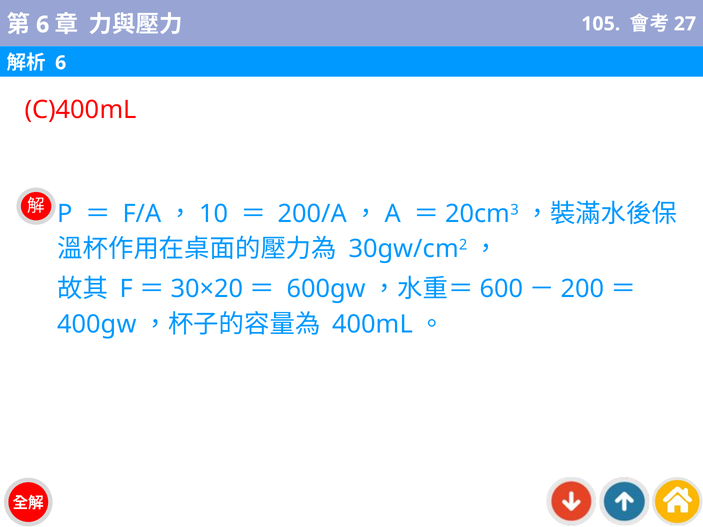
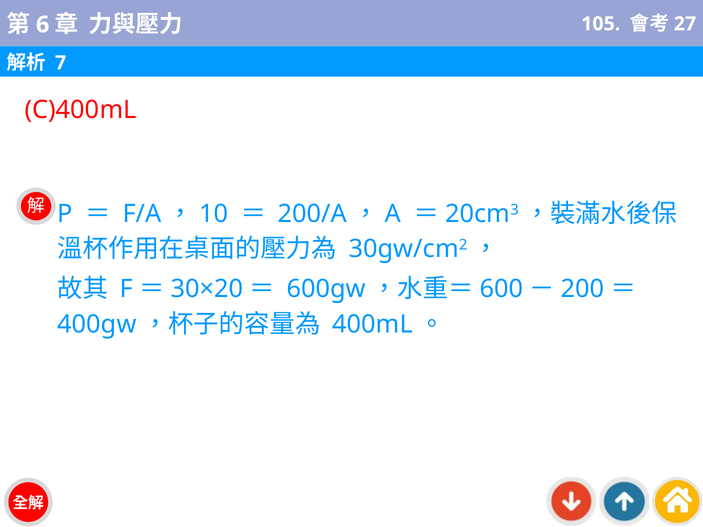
6 at (61, 63): 6 -> 7
